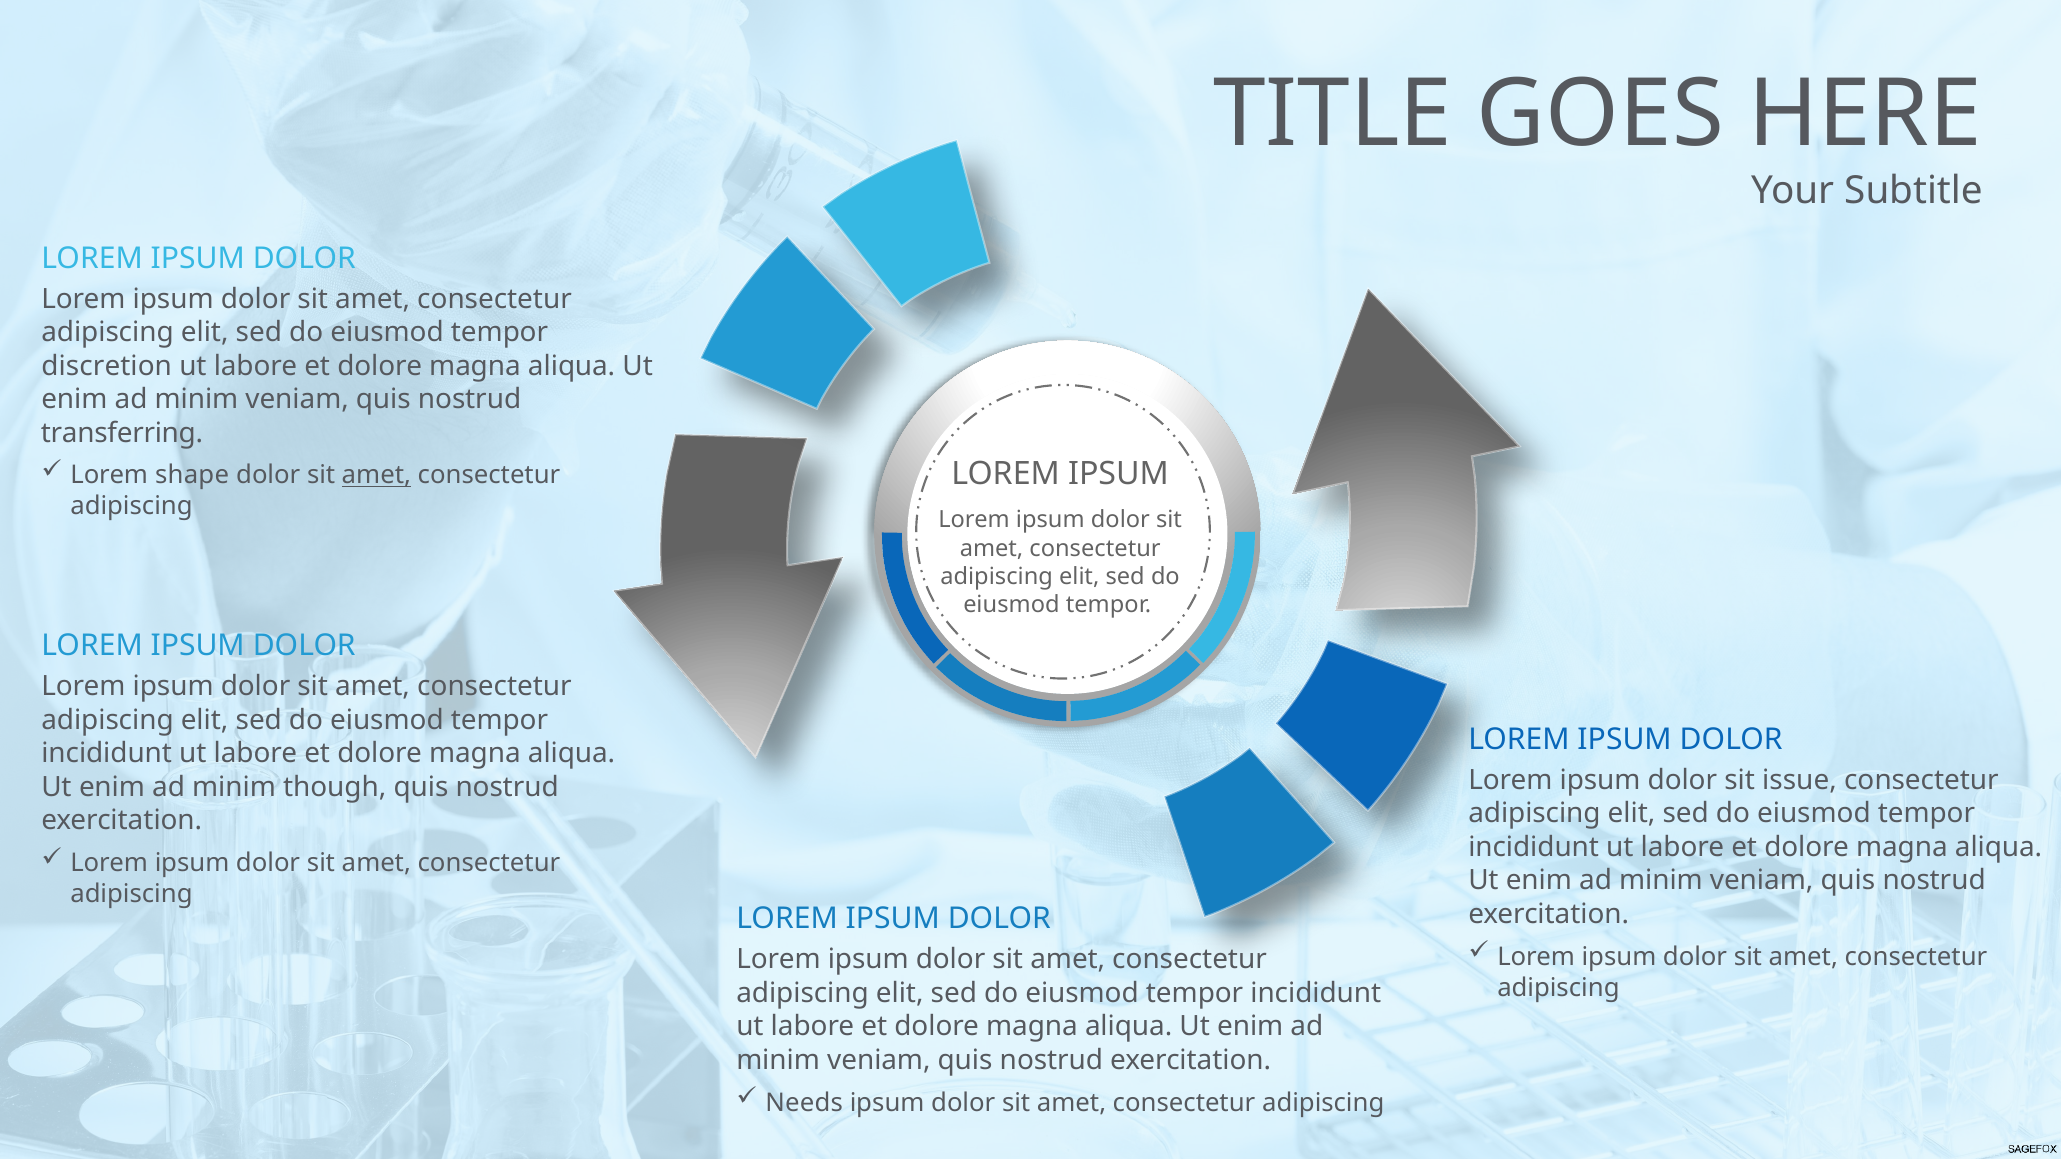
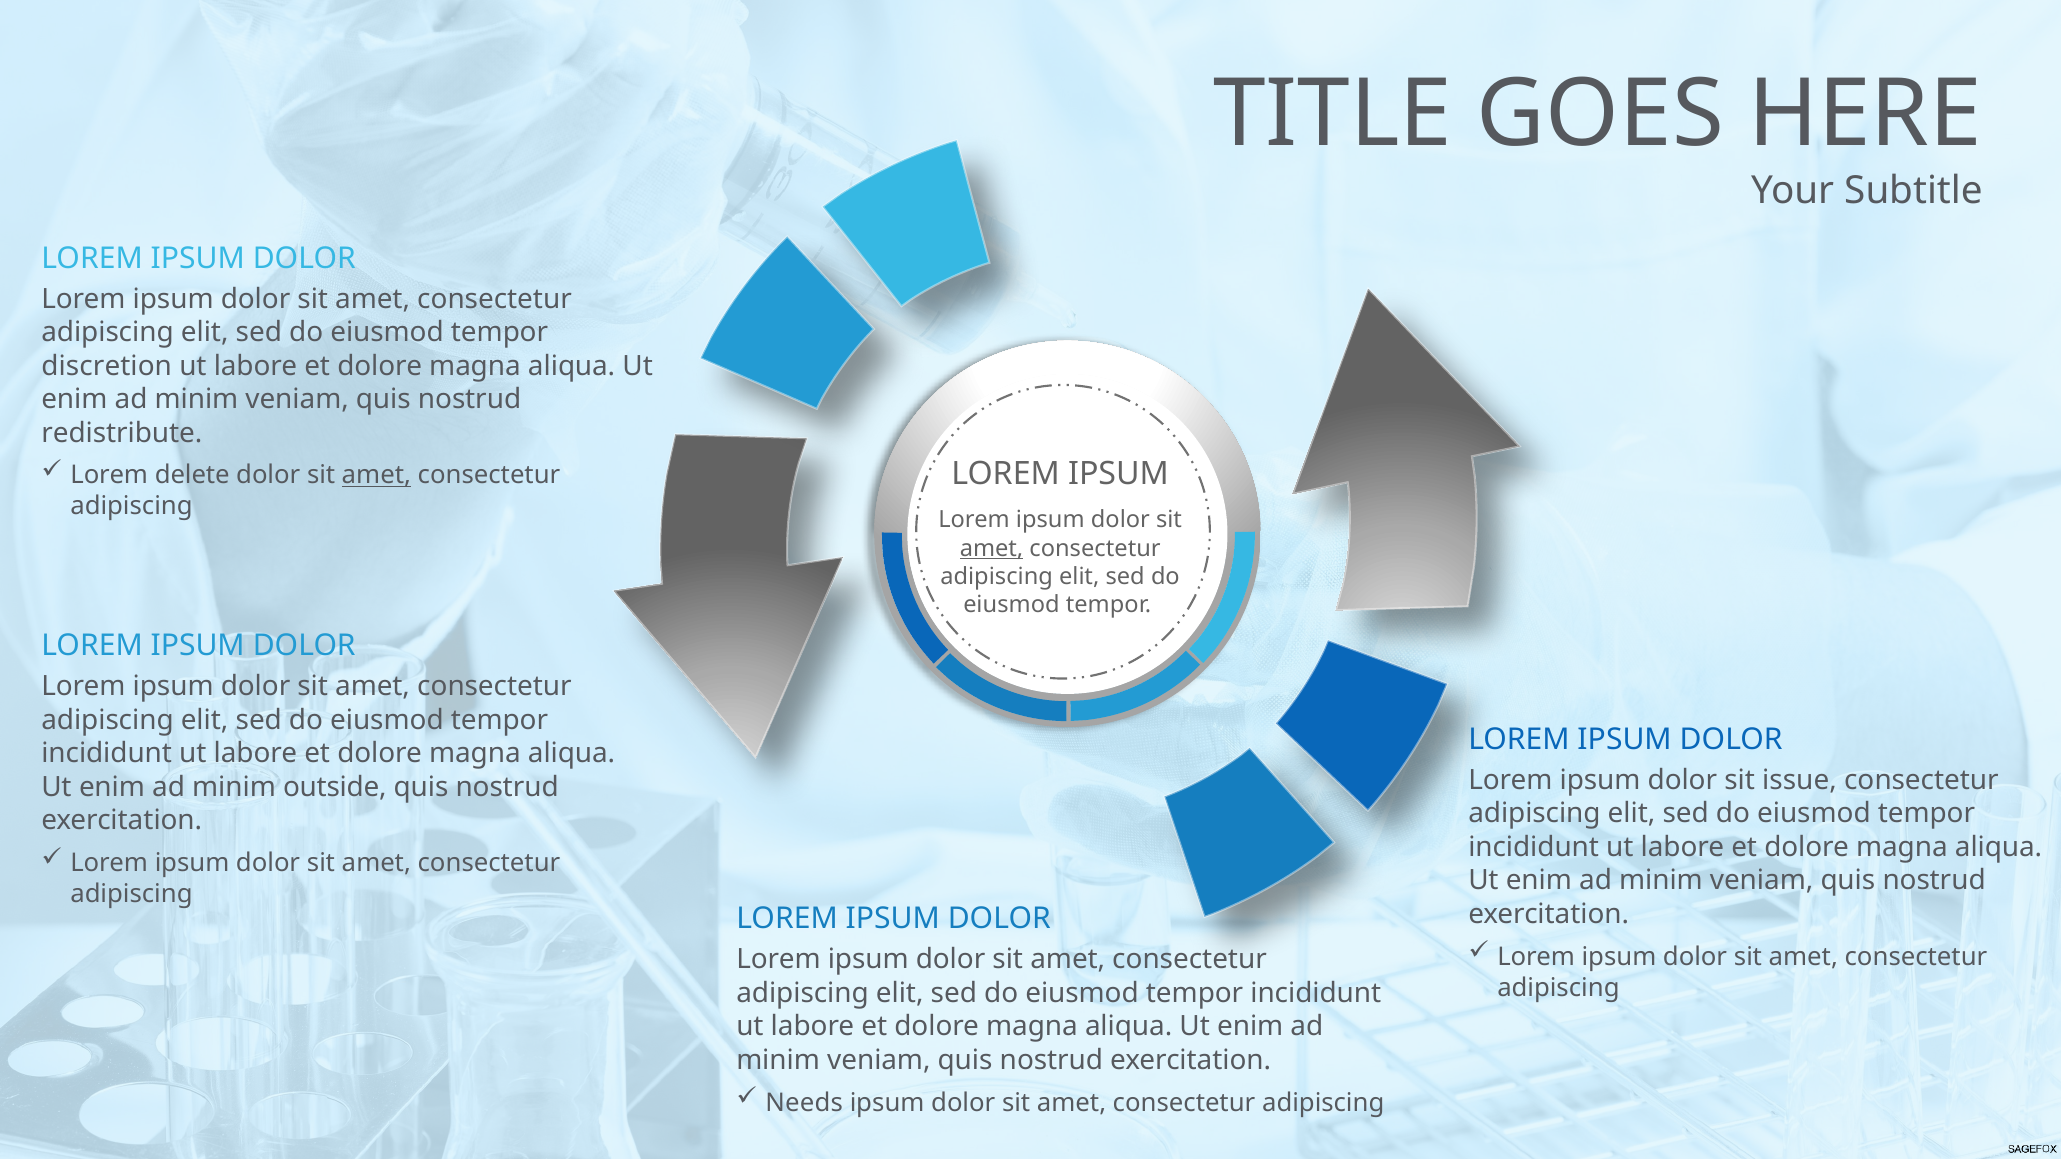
transferring: transferring -> redistribute
shape: shape -> delete
amet at (992, 548) underline: none -> present
though: though -> outside
